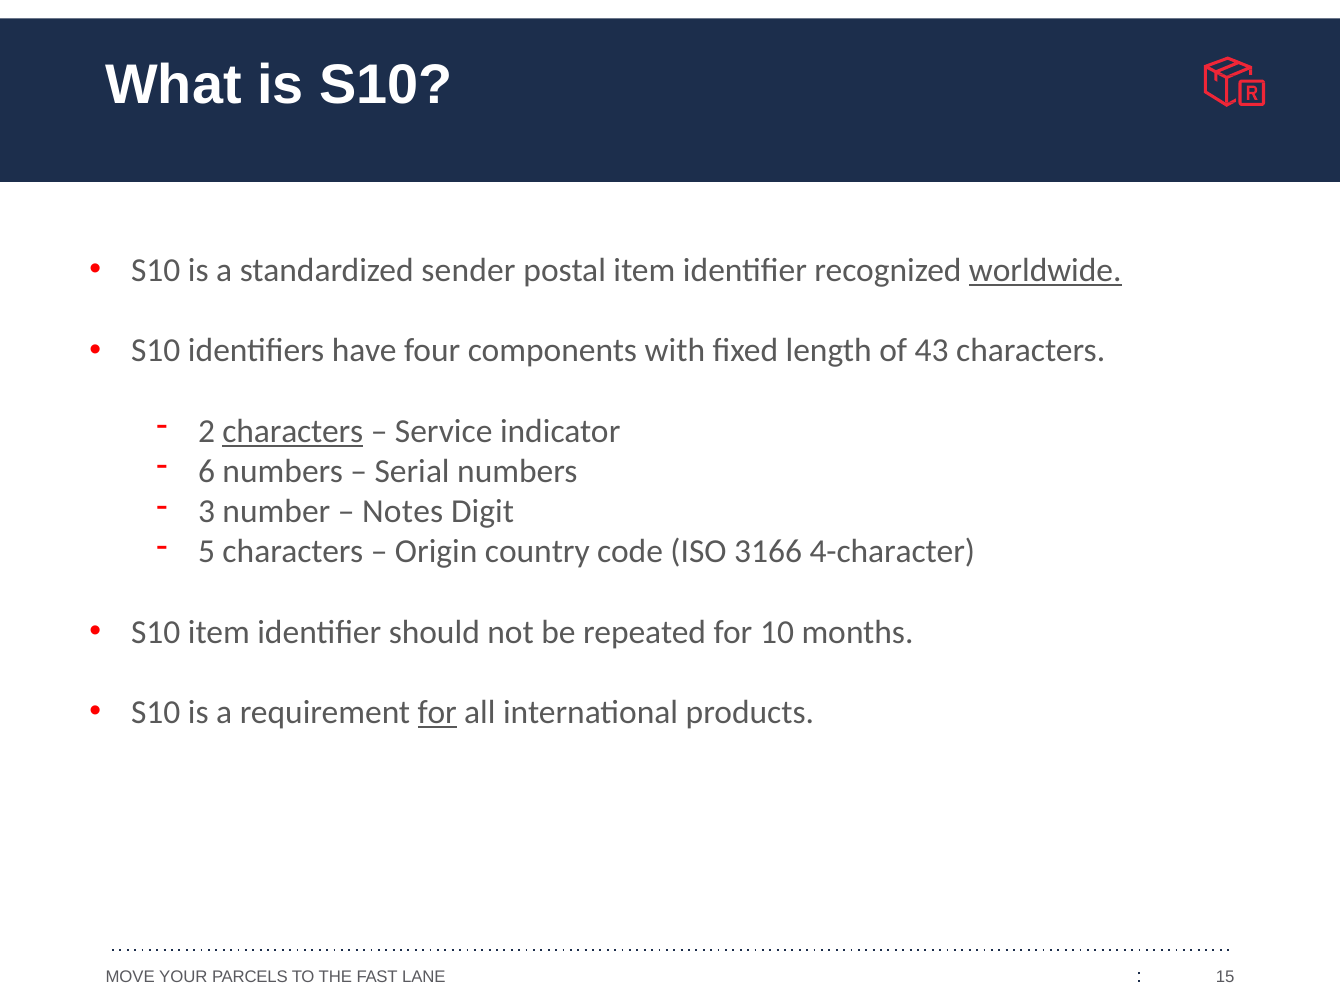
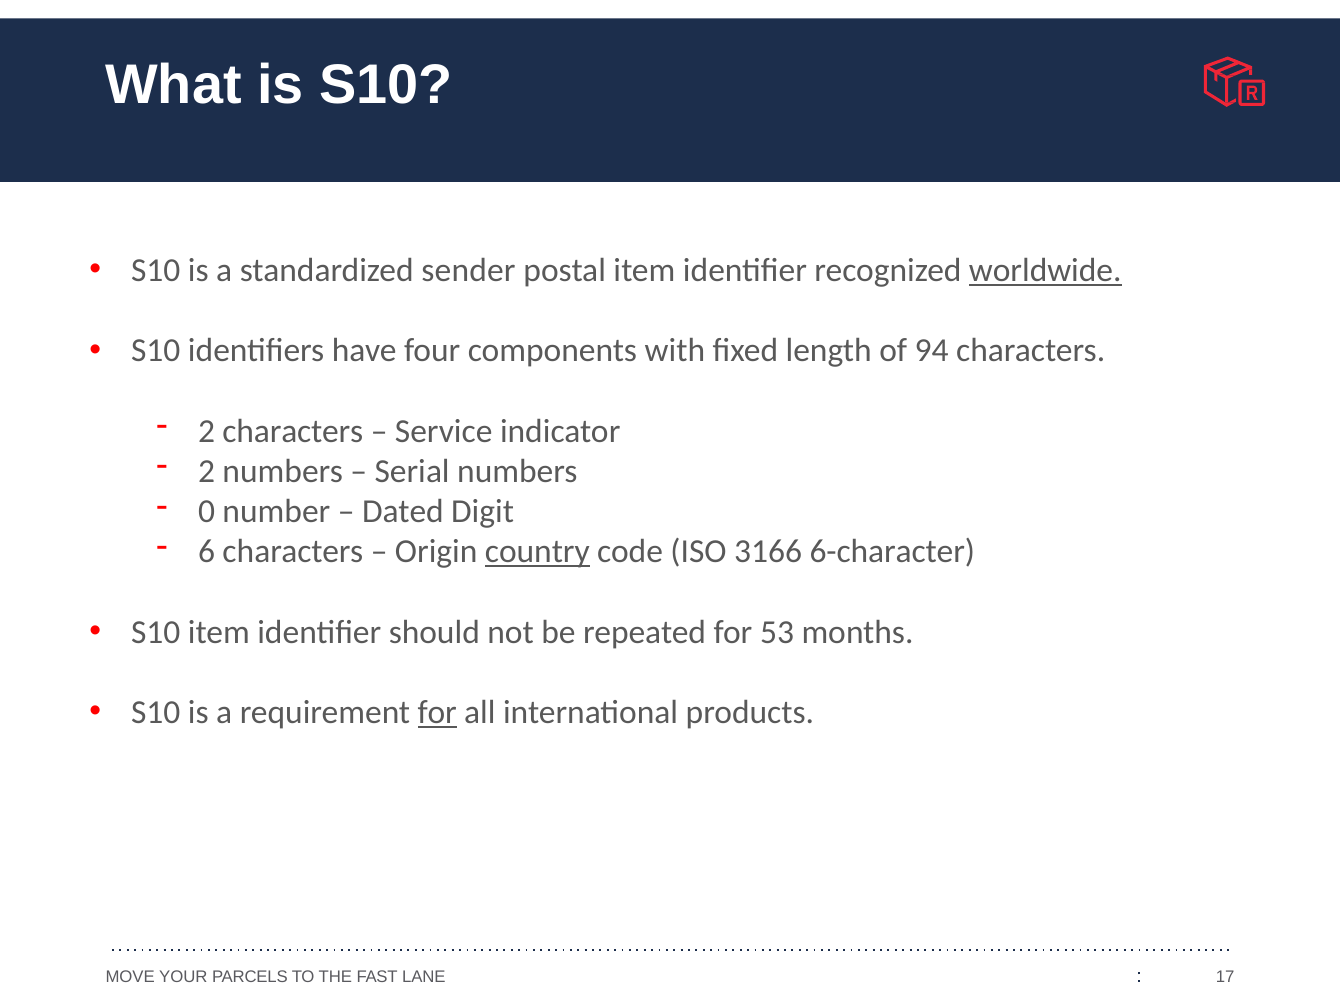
43: 43 -> 94
characters at (293, 431) underline: present -> none
6 at (207, 471): 6 -> 2
3: 3 -> 0
Notes: Notes -> Dated
5: 5 -> 6
country underline: none -> present
4-character: 4-character -> 6-character
10: 10 -> 53
15: 15 -> 17
